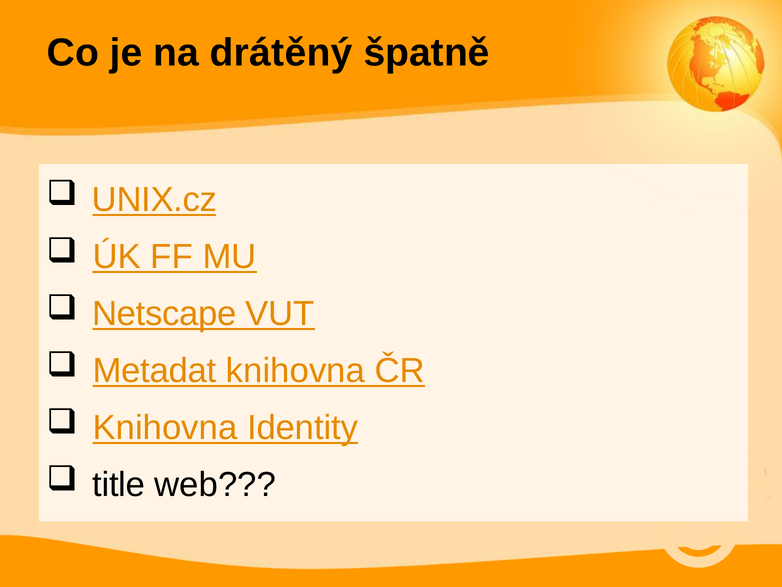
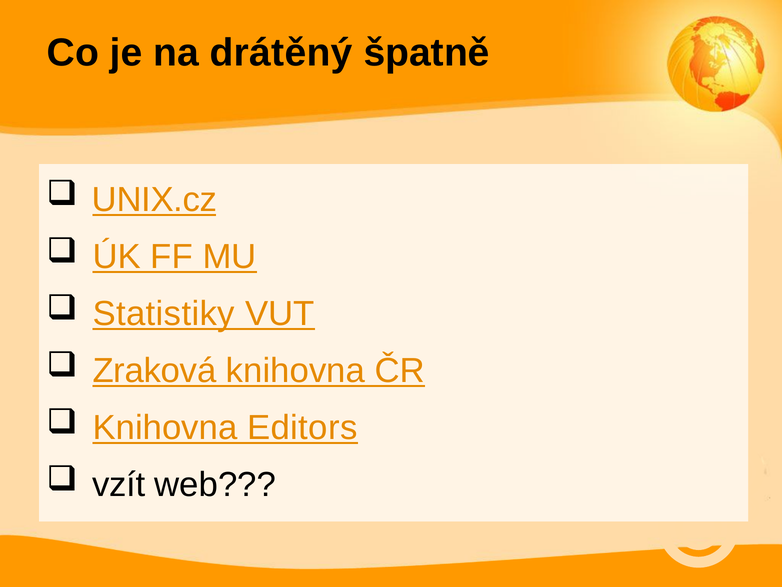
Netscape: Netscape -> Statistiky
Metadat: Metadat -> Zraková
Identity: Identity -> Editors
title: title -> vzít
